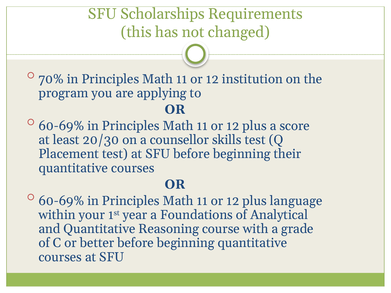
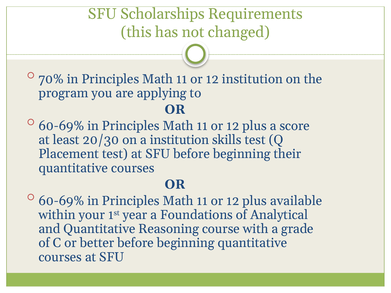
a counsellor: counsellor -> institution
language: language -> available
